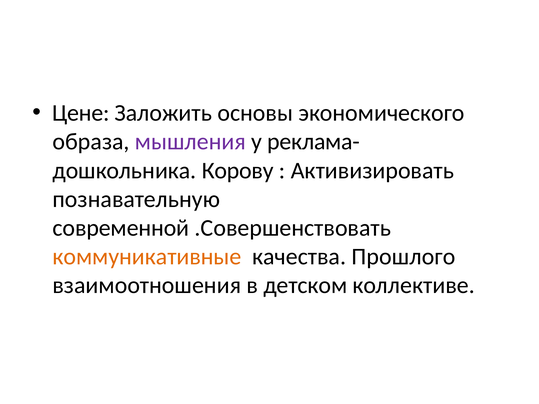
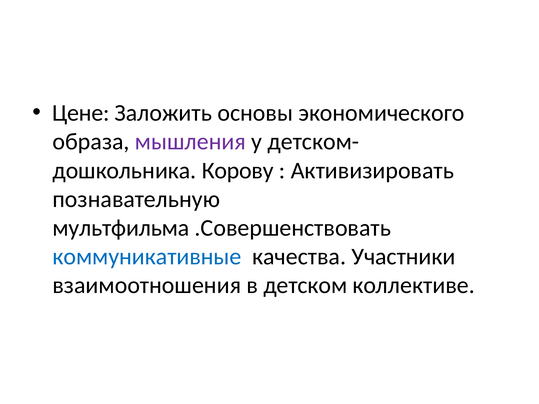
реклама-: реклама- -> детском-
современной: современной -> мультфильма
коммуникативные colour: orange -> blue
Прошлого: Прошлого -> Участники
